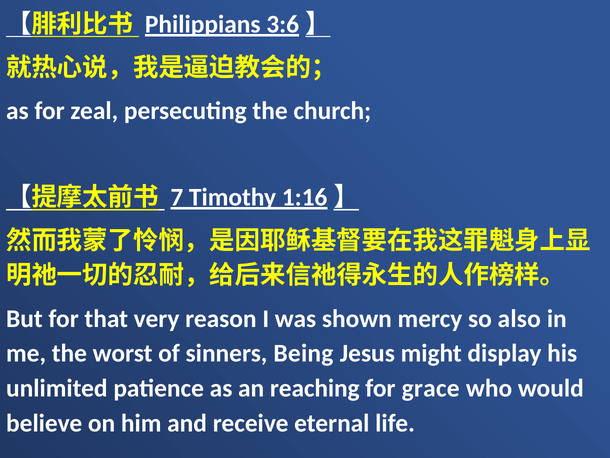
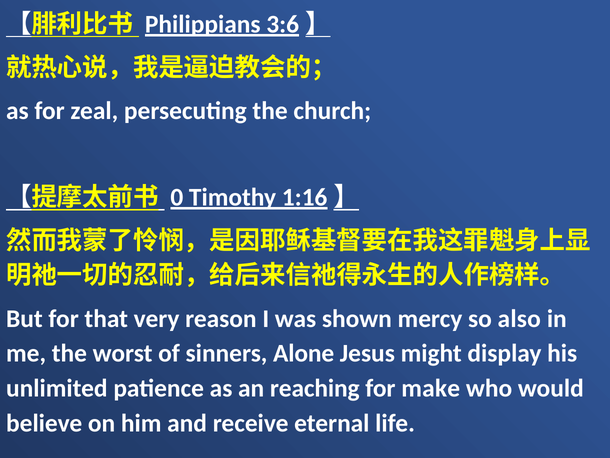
7: 7 -> 0
Being: Being -> Alone
grace: grace -> make
